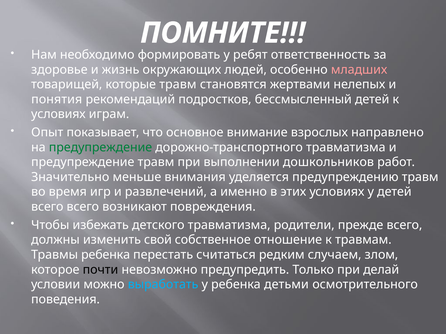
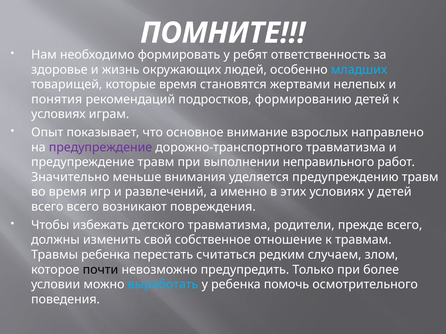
младших colour: pink -> light blue
которые травм: травм -> время
бессмысленный: бессмысленный -> формированию
предупреждение at (100, 148) colour: green -> purple
дошкольников: дошкольников -> неправильного
делай: делай -> более
детьми: детьми -> помочь
